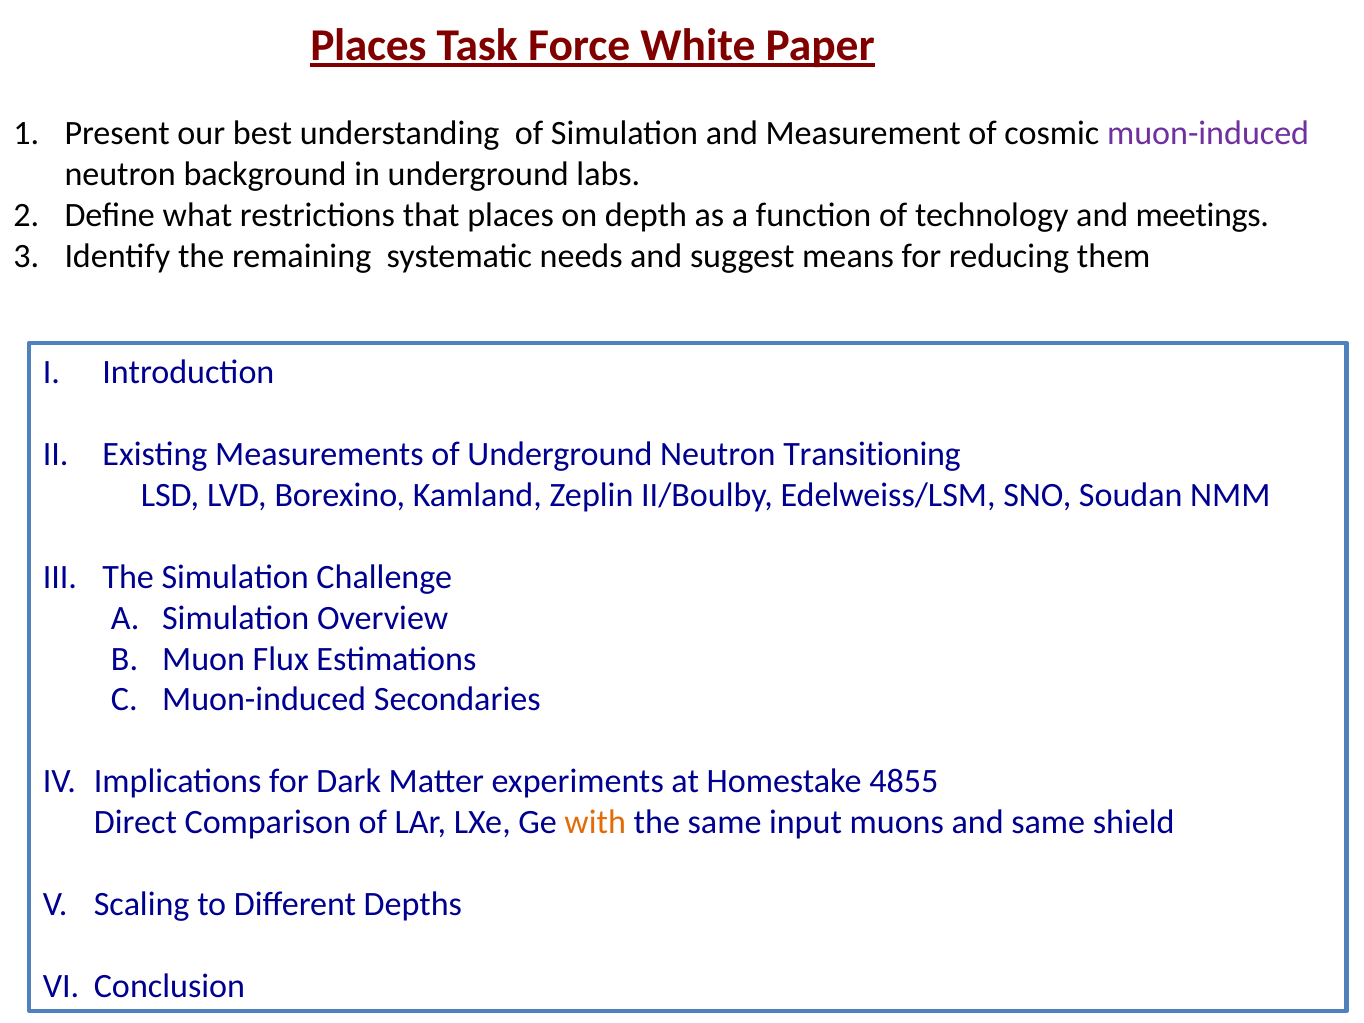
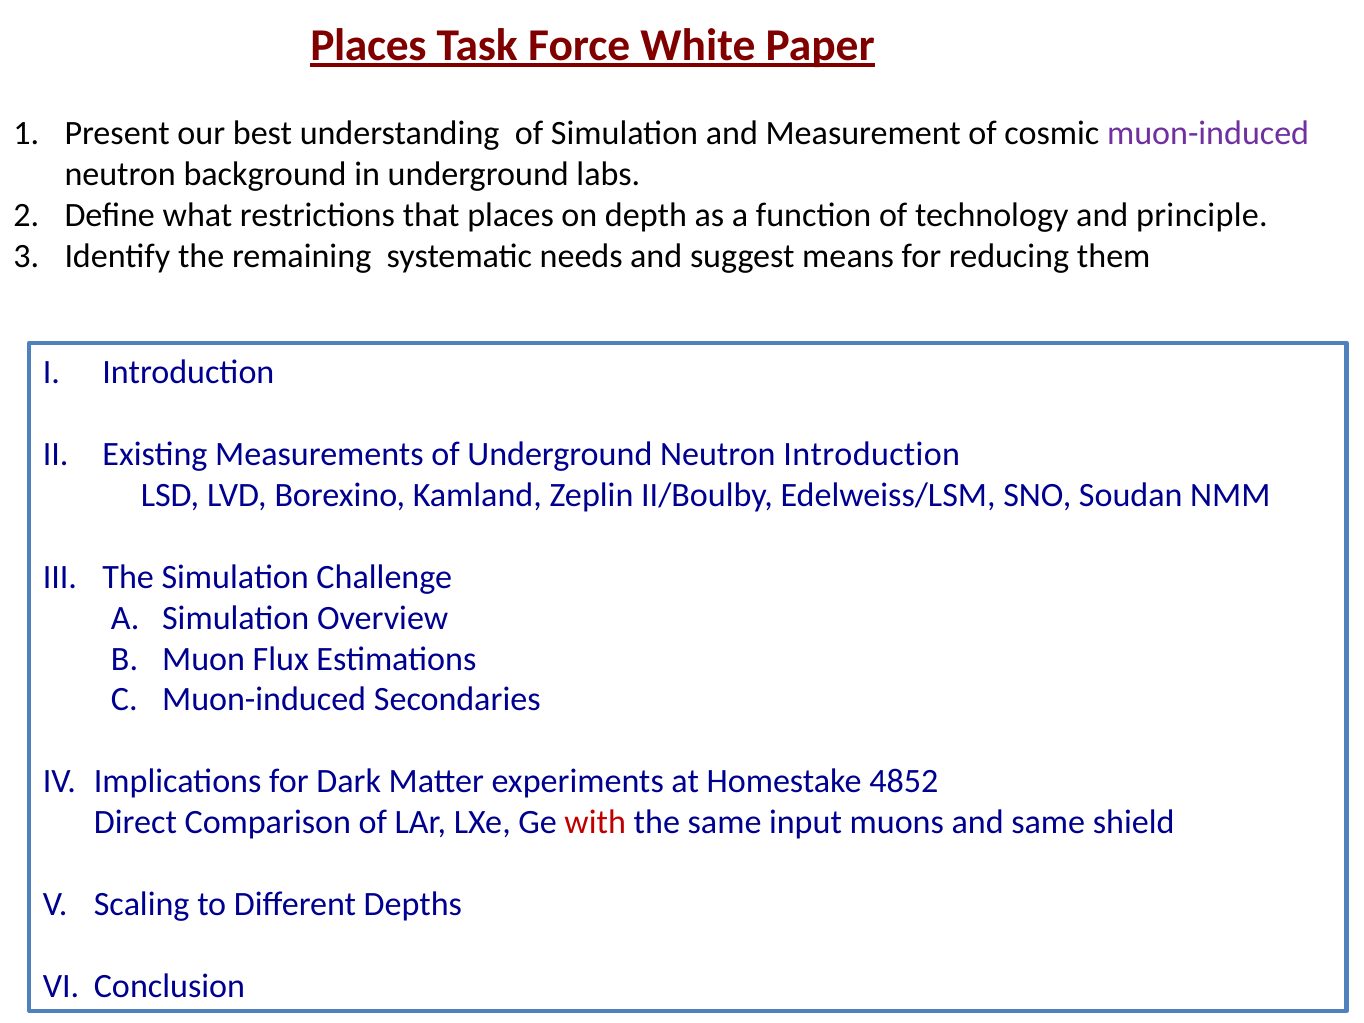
meetings: meetings -> principle
Neutron Transitioning: Transitioning -> Introduction
4855: 4855 -> 4852
with colour: orange -> red
